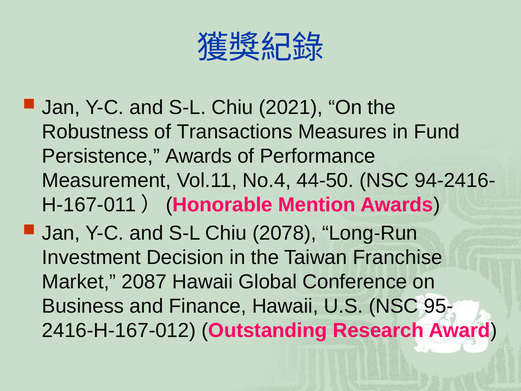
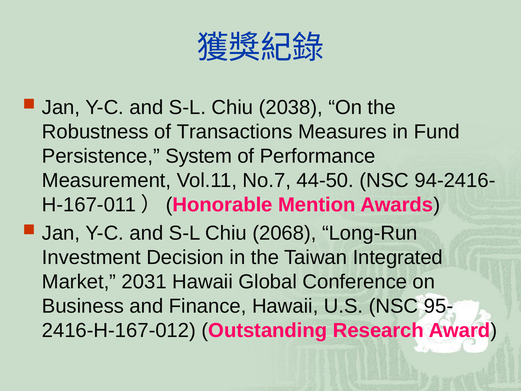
2021: 2021 -> 2038
Persistence Awards: Awards -> System
No.4: No.4 -> No.7
2078: 2078 -> 2068
Franchise: Franchise -> Integrated
2087: 2087 -> 2031
